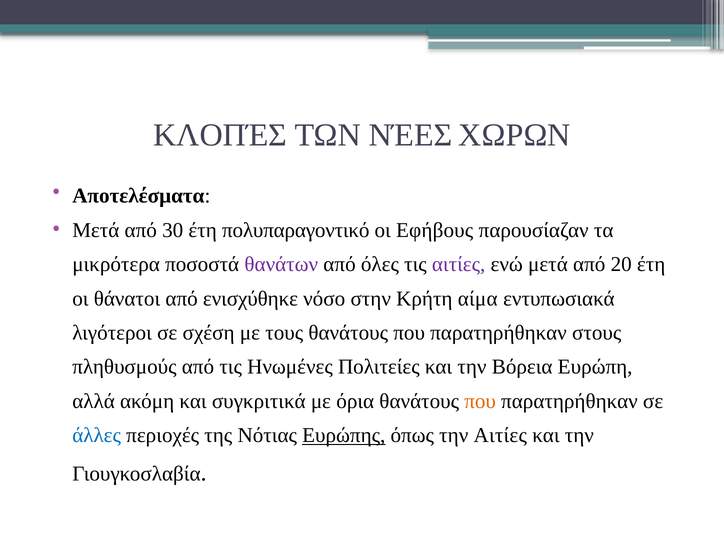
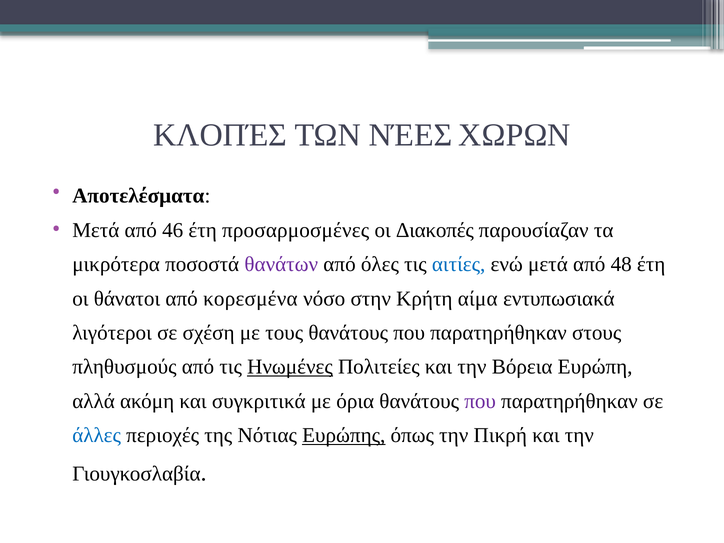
30: 30 -> 46
πολυπαραγοντικό: πολυπαραγοντικό -> προσαρμοσμένες
Εφήβους: Εφήβους -> Διακοπές
αιτίες at (459, 264) colour: purple -> blue
20: 20 -> 48
ενισχύθηκε: ενισχύθηκε -> κορεσμένα
Ηνωμένες underline: none -> present
που at (480, 401) colour: orange -> purple
την Αιτίες: Αιτίες -> Πικρή
